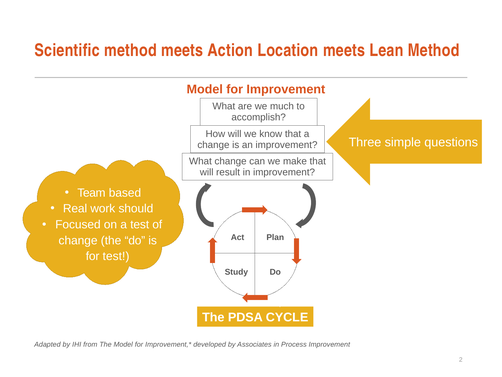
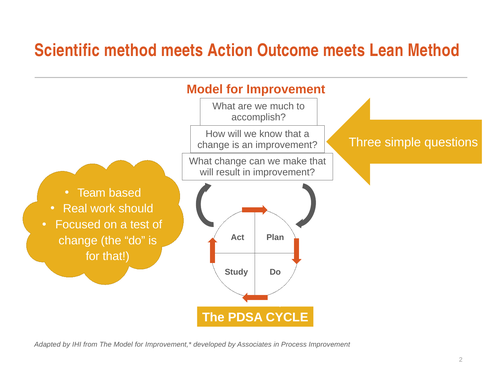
Location: Location -> Outcome
for test: test -> that
